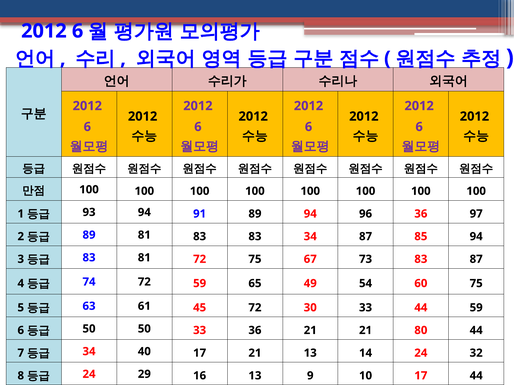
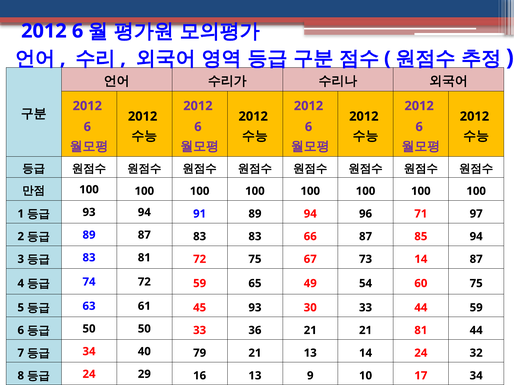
96 36: 36 -> 71
89 81: 81 -> 87
83 34: 34 -> 66
73 83: 83 -> 14
45 72: 72 -> 93
21 80: 80 -> 81
40 17: 17 -> 79
17 44: 44 -> 34
